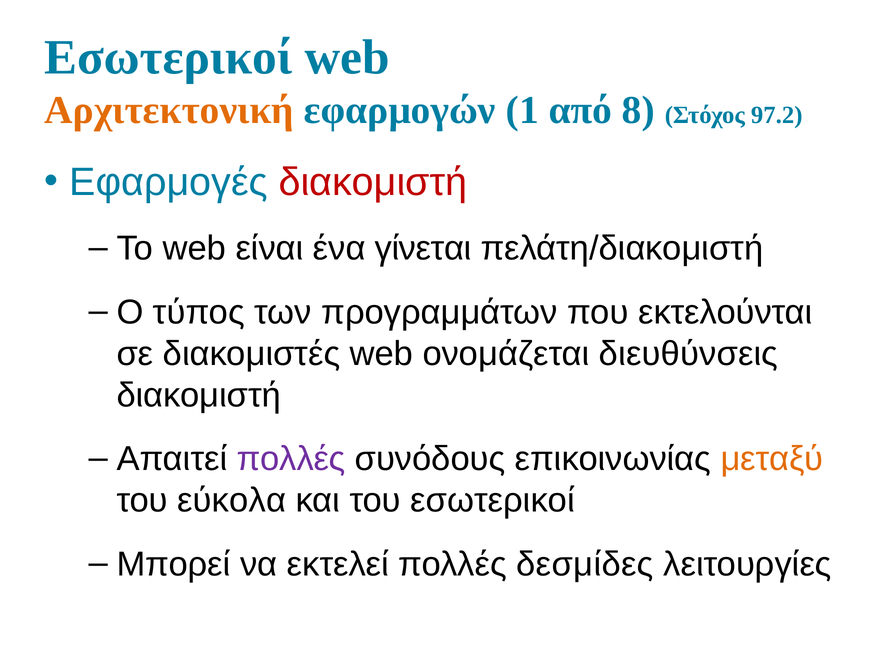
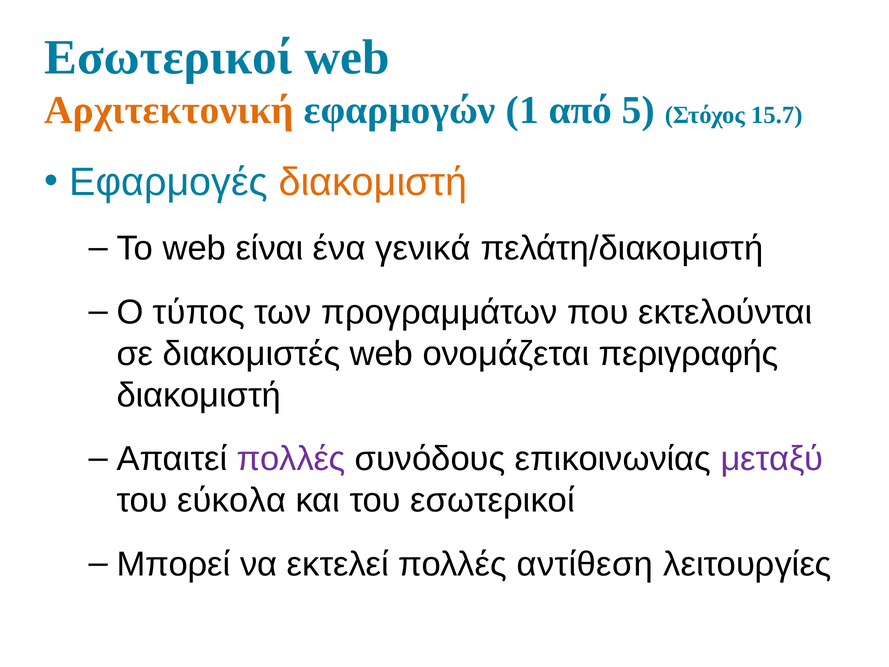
8: 8 -> 5
97.2: 97.2 -> 15.7
διακομιστή at (373, 182) colour: red -> orange
γίνεται: γίνεται -> γενικά
διευθύνσεις: διευθύνσεις -> περιγραφής
μεταξύ colour: orange -> purple
δεσμίδες: δεσμίδες -> αντίθεση
